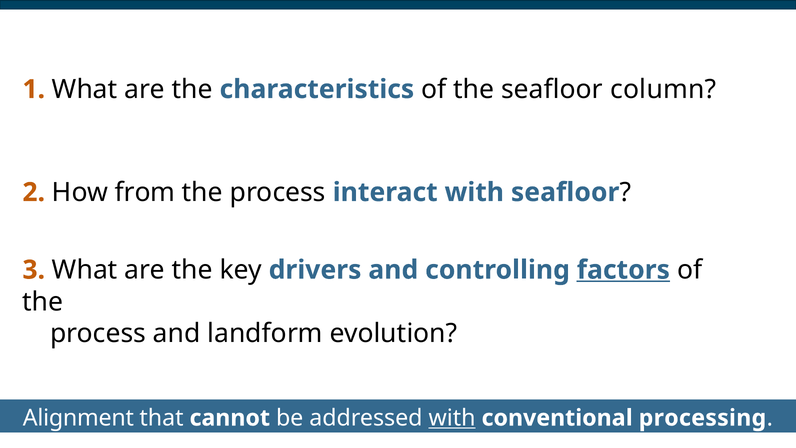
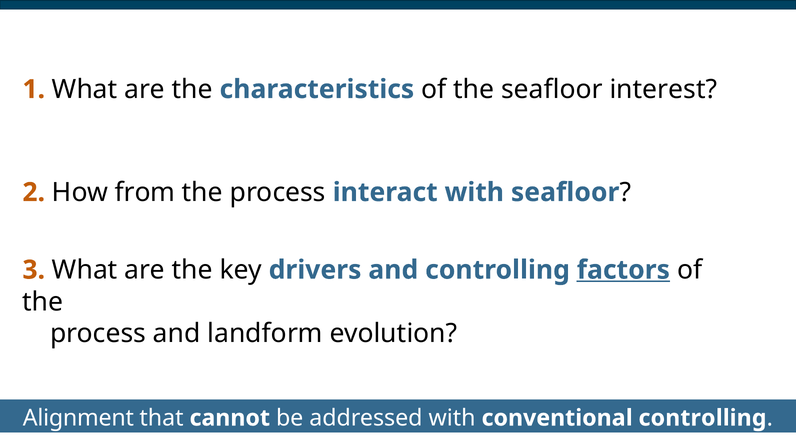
column: column -> interest
with at (452, 418) underline: present -> none
conventional processing: processing -> controlling
